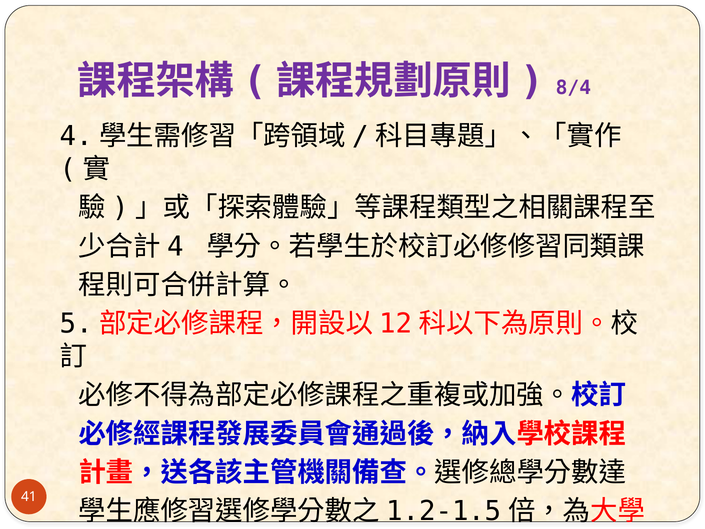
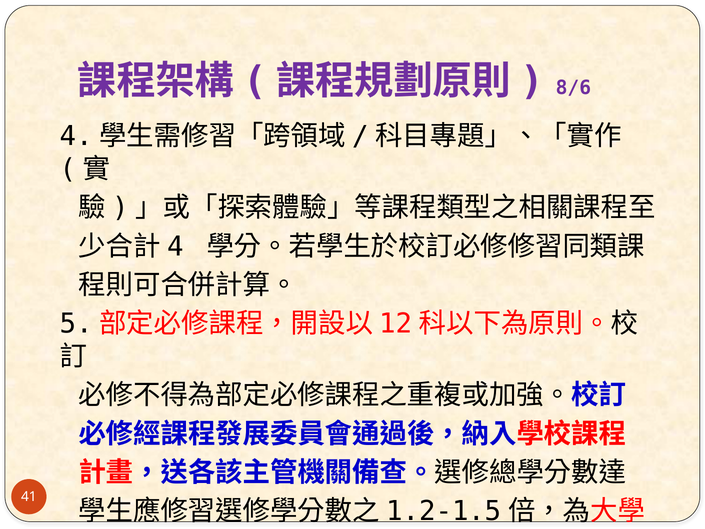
8/4: 8/4 -> 8/6
